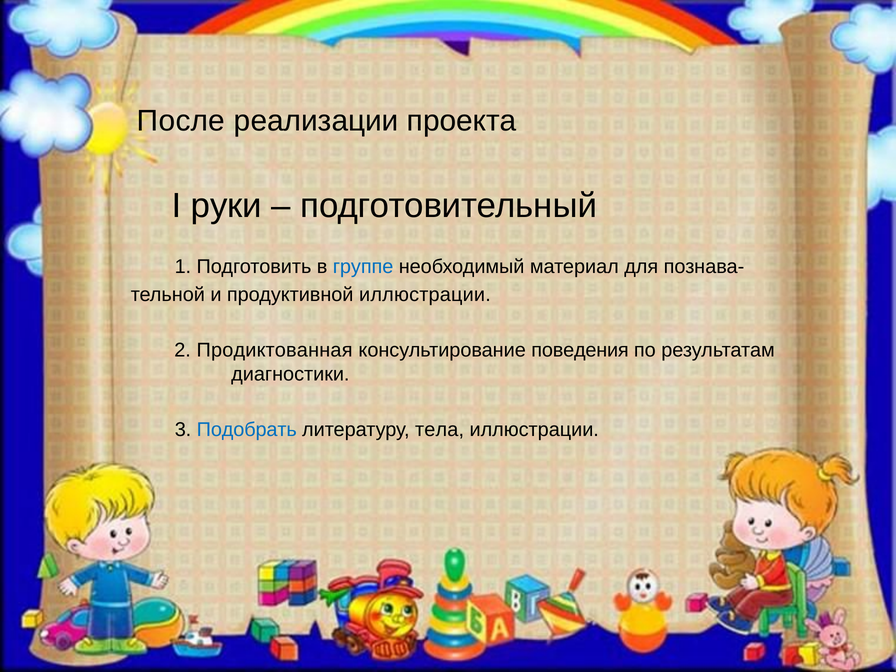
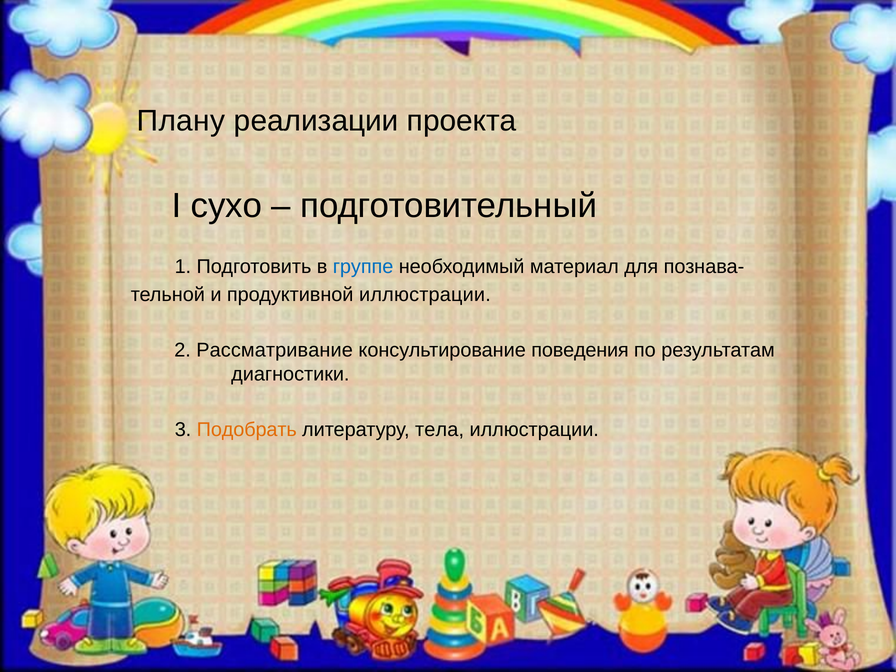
После: После -> Плану
руки: руки -> сухо
Продиктованная: Продиктованная -> Рассматривание
Подобрать colour: blue -> orange
